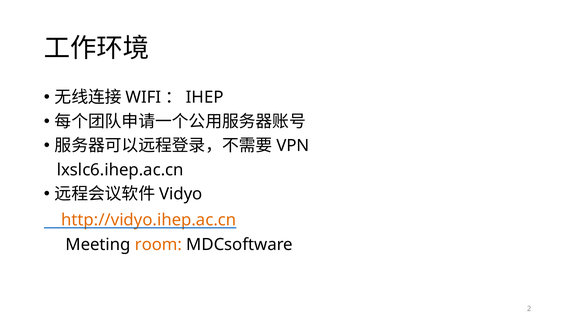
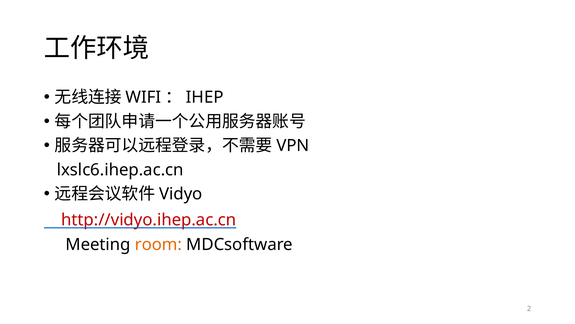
http://vidyo.ihep.ac.cn colour: orange -> red
